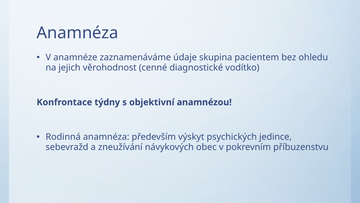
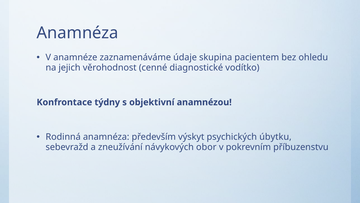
jedince: jedince -> úbytku
obec: obec -> obor
